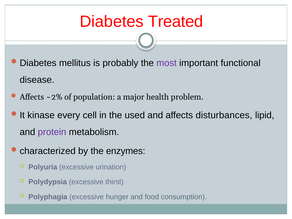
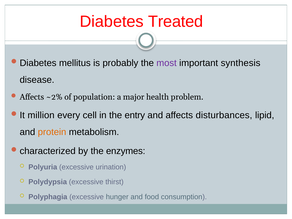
functional: functional -> synthesis
kinase: kinase -> million
used: used -> entry
protein colour: purple -> orange
